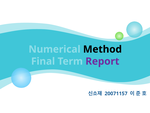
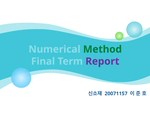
Method colour: black -> green
